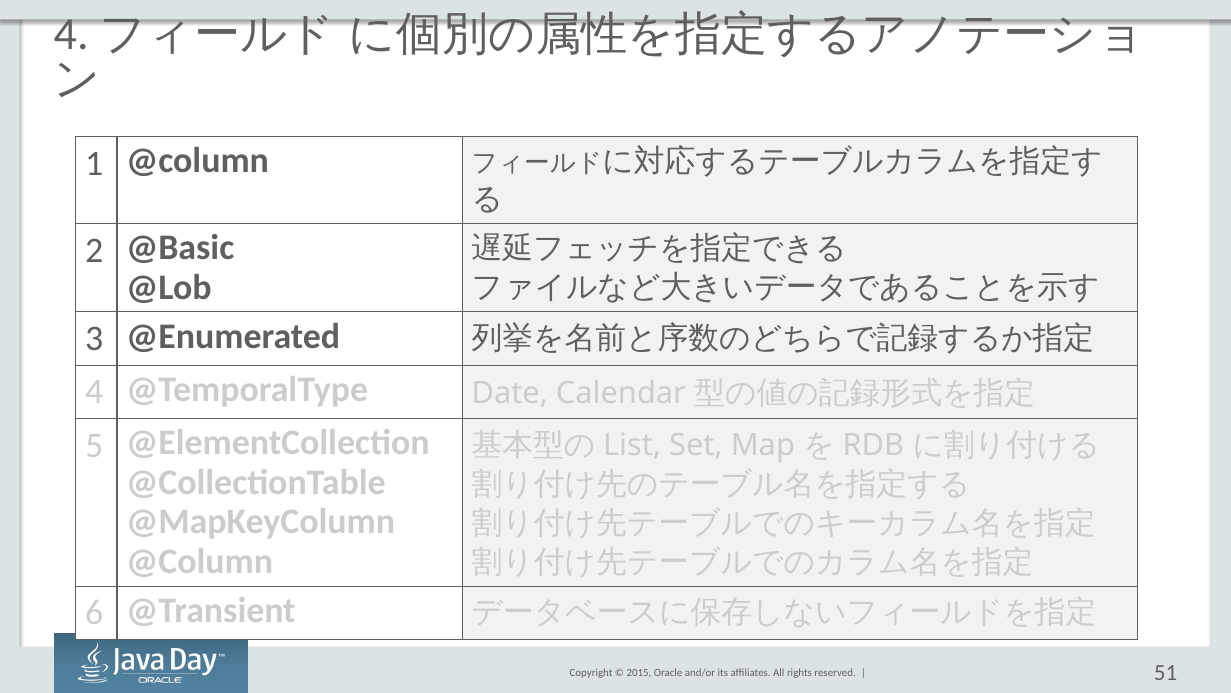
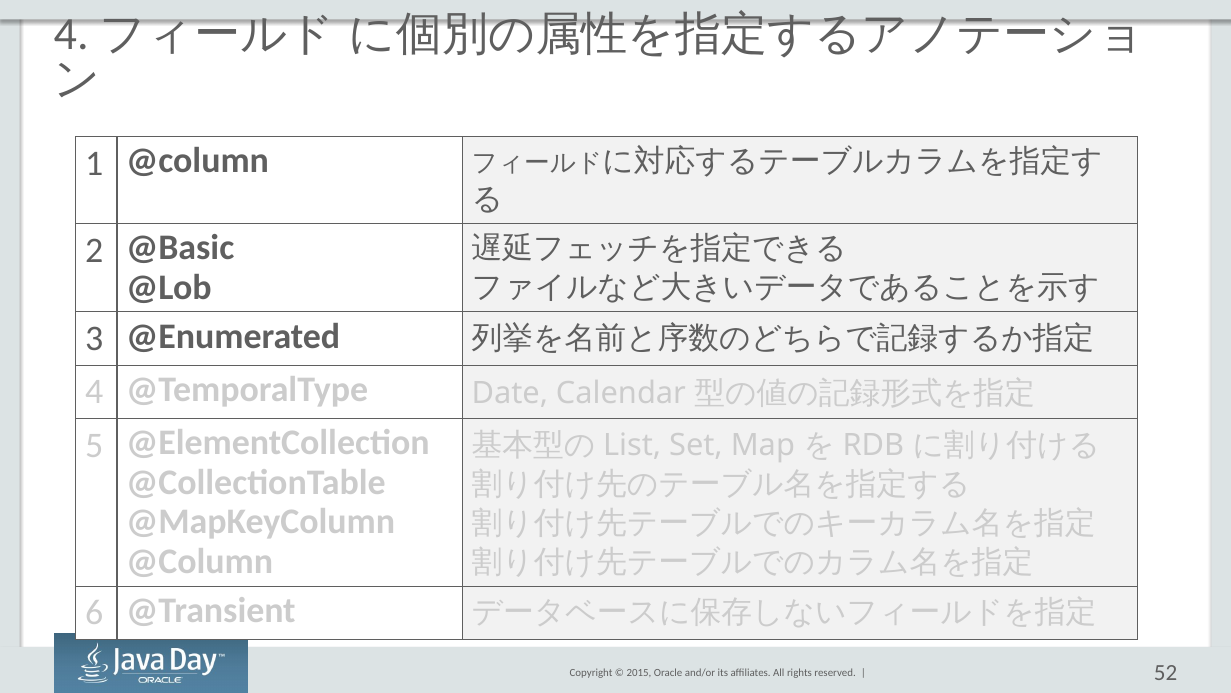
51: 51 -> 52
